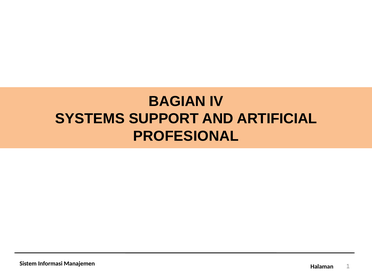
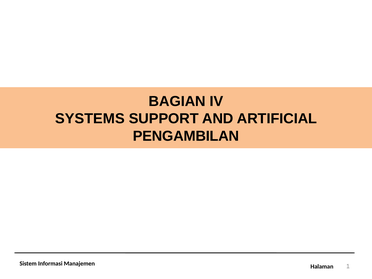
PROFESIONAL: PROFESIONAL -> PENGAMBILAN
